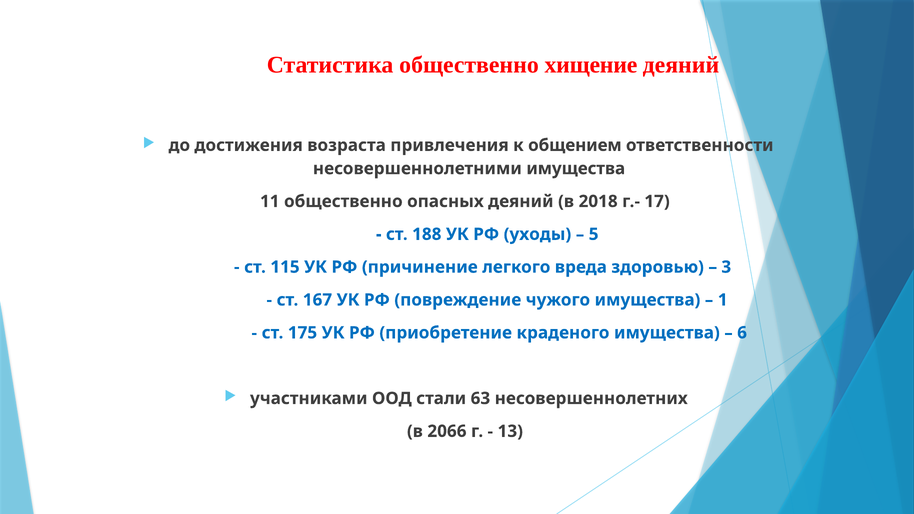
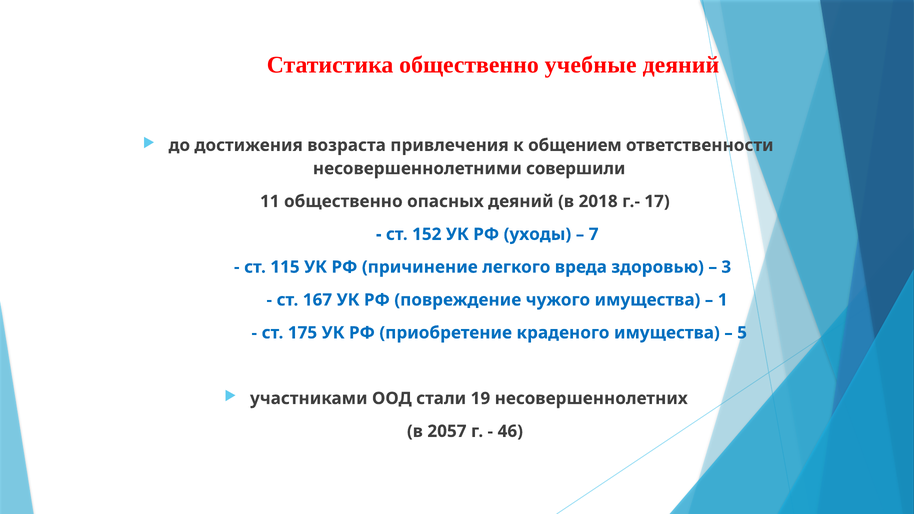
хищение: хищение -> учебные
несовершеннолетними имущества: имущества -> совершили
188: 188 -> 152
5: 5 -> 7
6: 6 -> 5
63: 63 -> 19
2066: 2066 -> 2057
13: 13 -> 46
